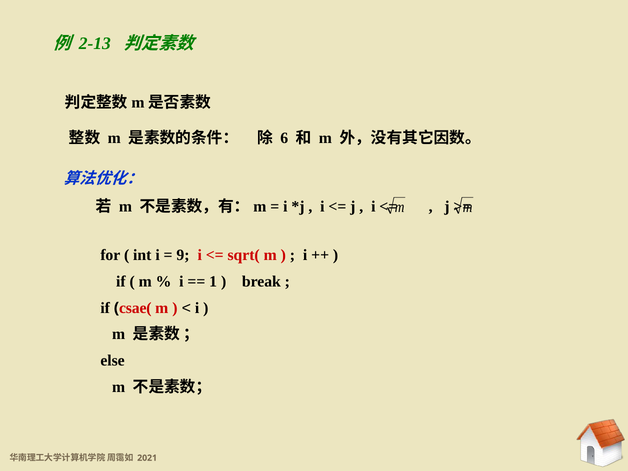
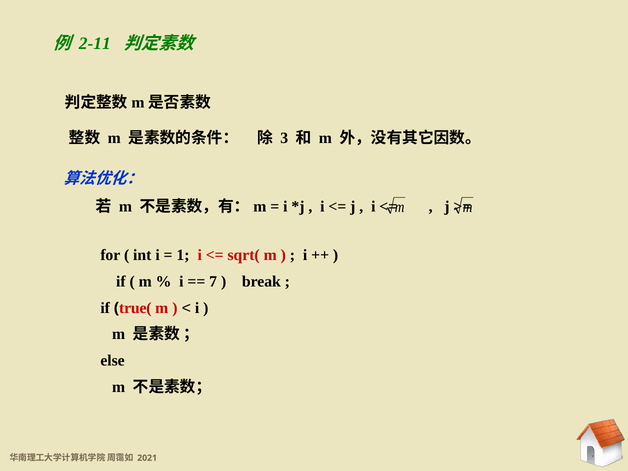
2-13: 2-13 -> 2-11
6: 6 -> 3
9: 9 -> 1
1: 1 -> 7
csae(: csae( -> true(
